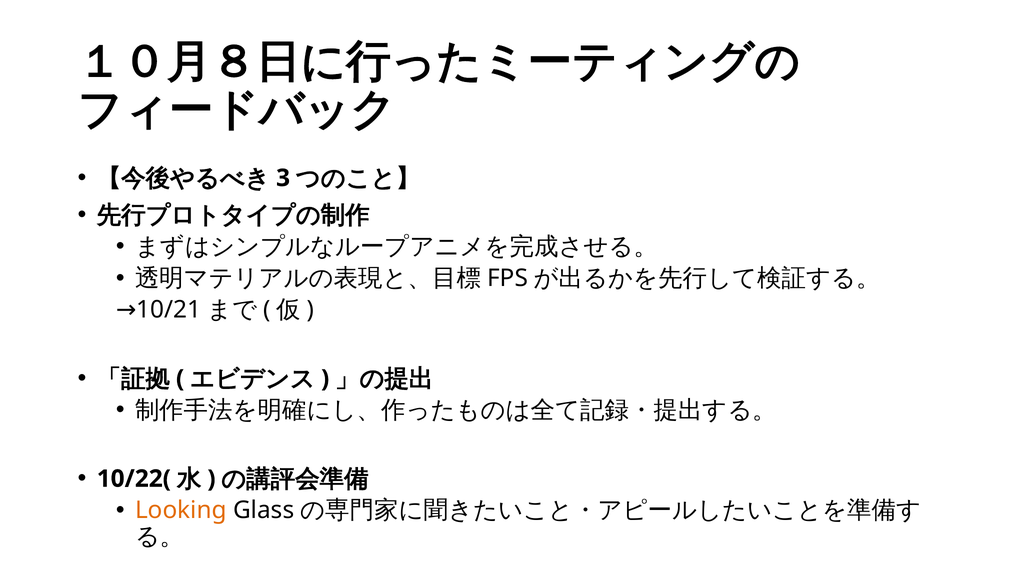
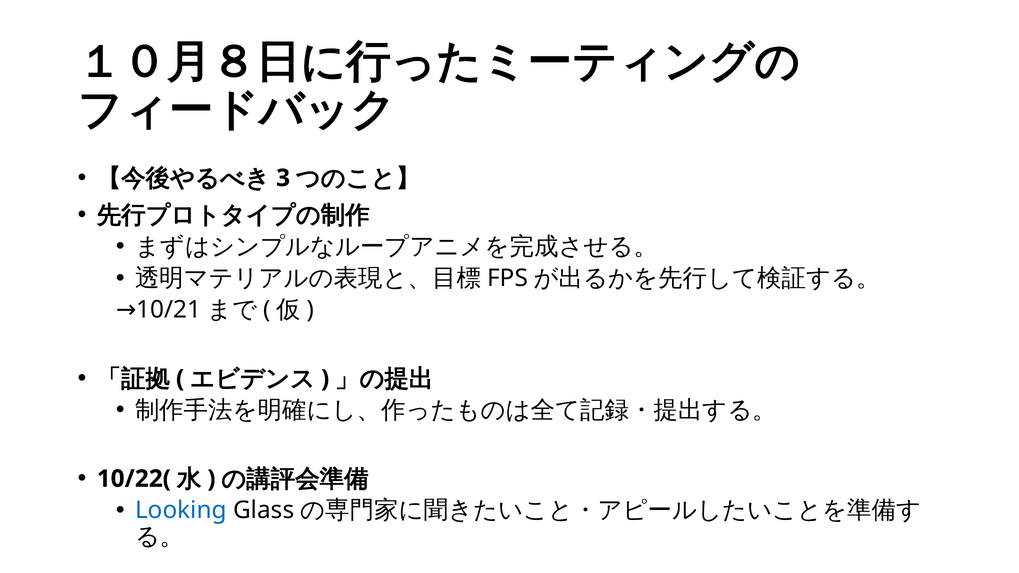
Looking colour: orange -> blue
